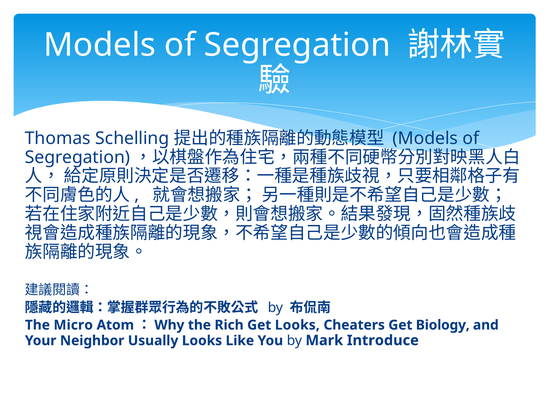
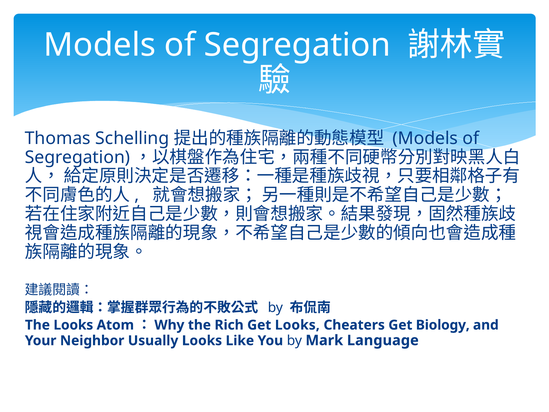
The Micro: Micro -> Looks
Introduce: Introduce -> Language
